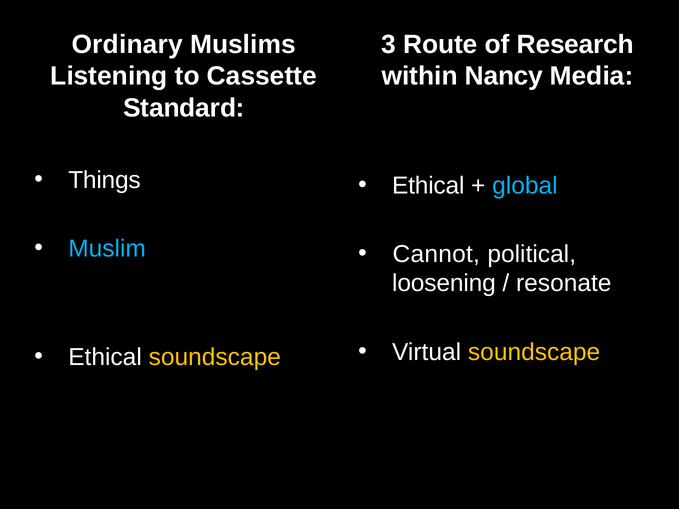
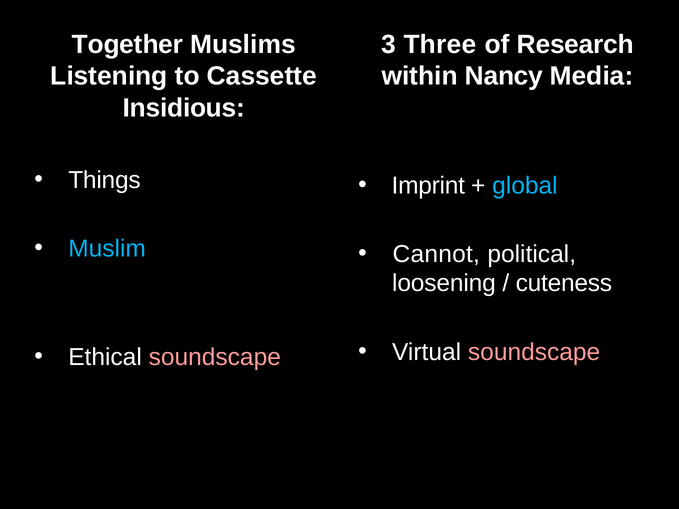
Ordinary: Ordinary -> Together
Route: Route -> Three
Standard: Standard -> Insidious
Ethical at (428, 186): Ethical -> Imprint
resonate: resonate -> cuteness
soundscape at (534, 352) colour: yellow -> pink
soundscape at (215, 357) colour: yellow -> pink
